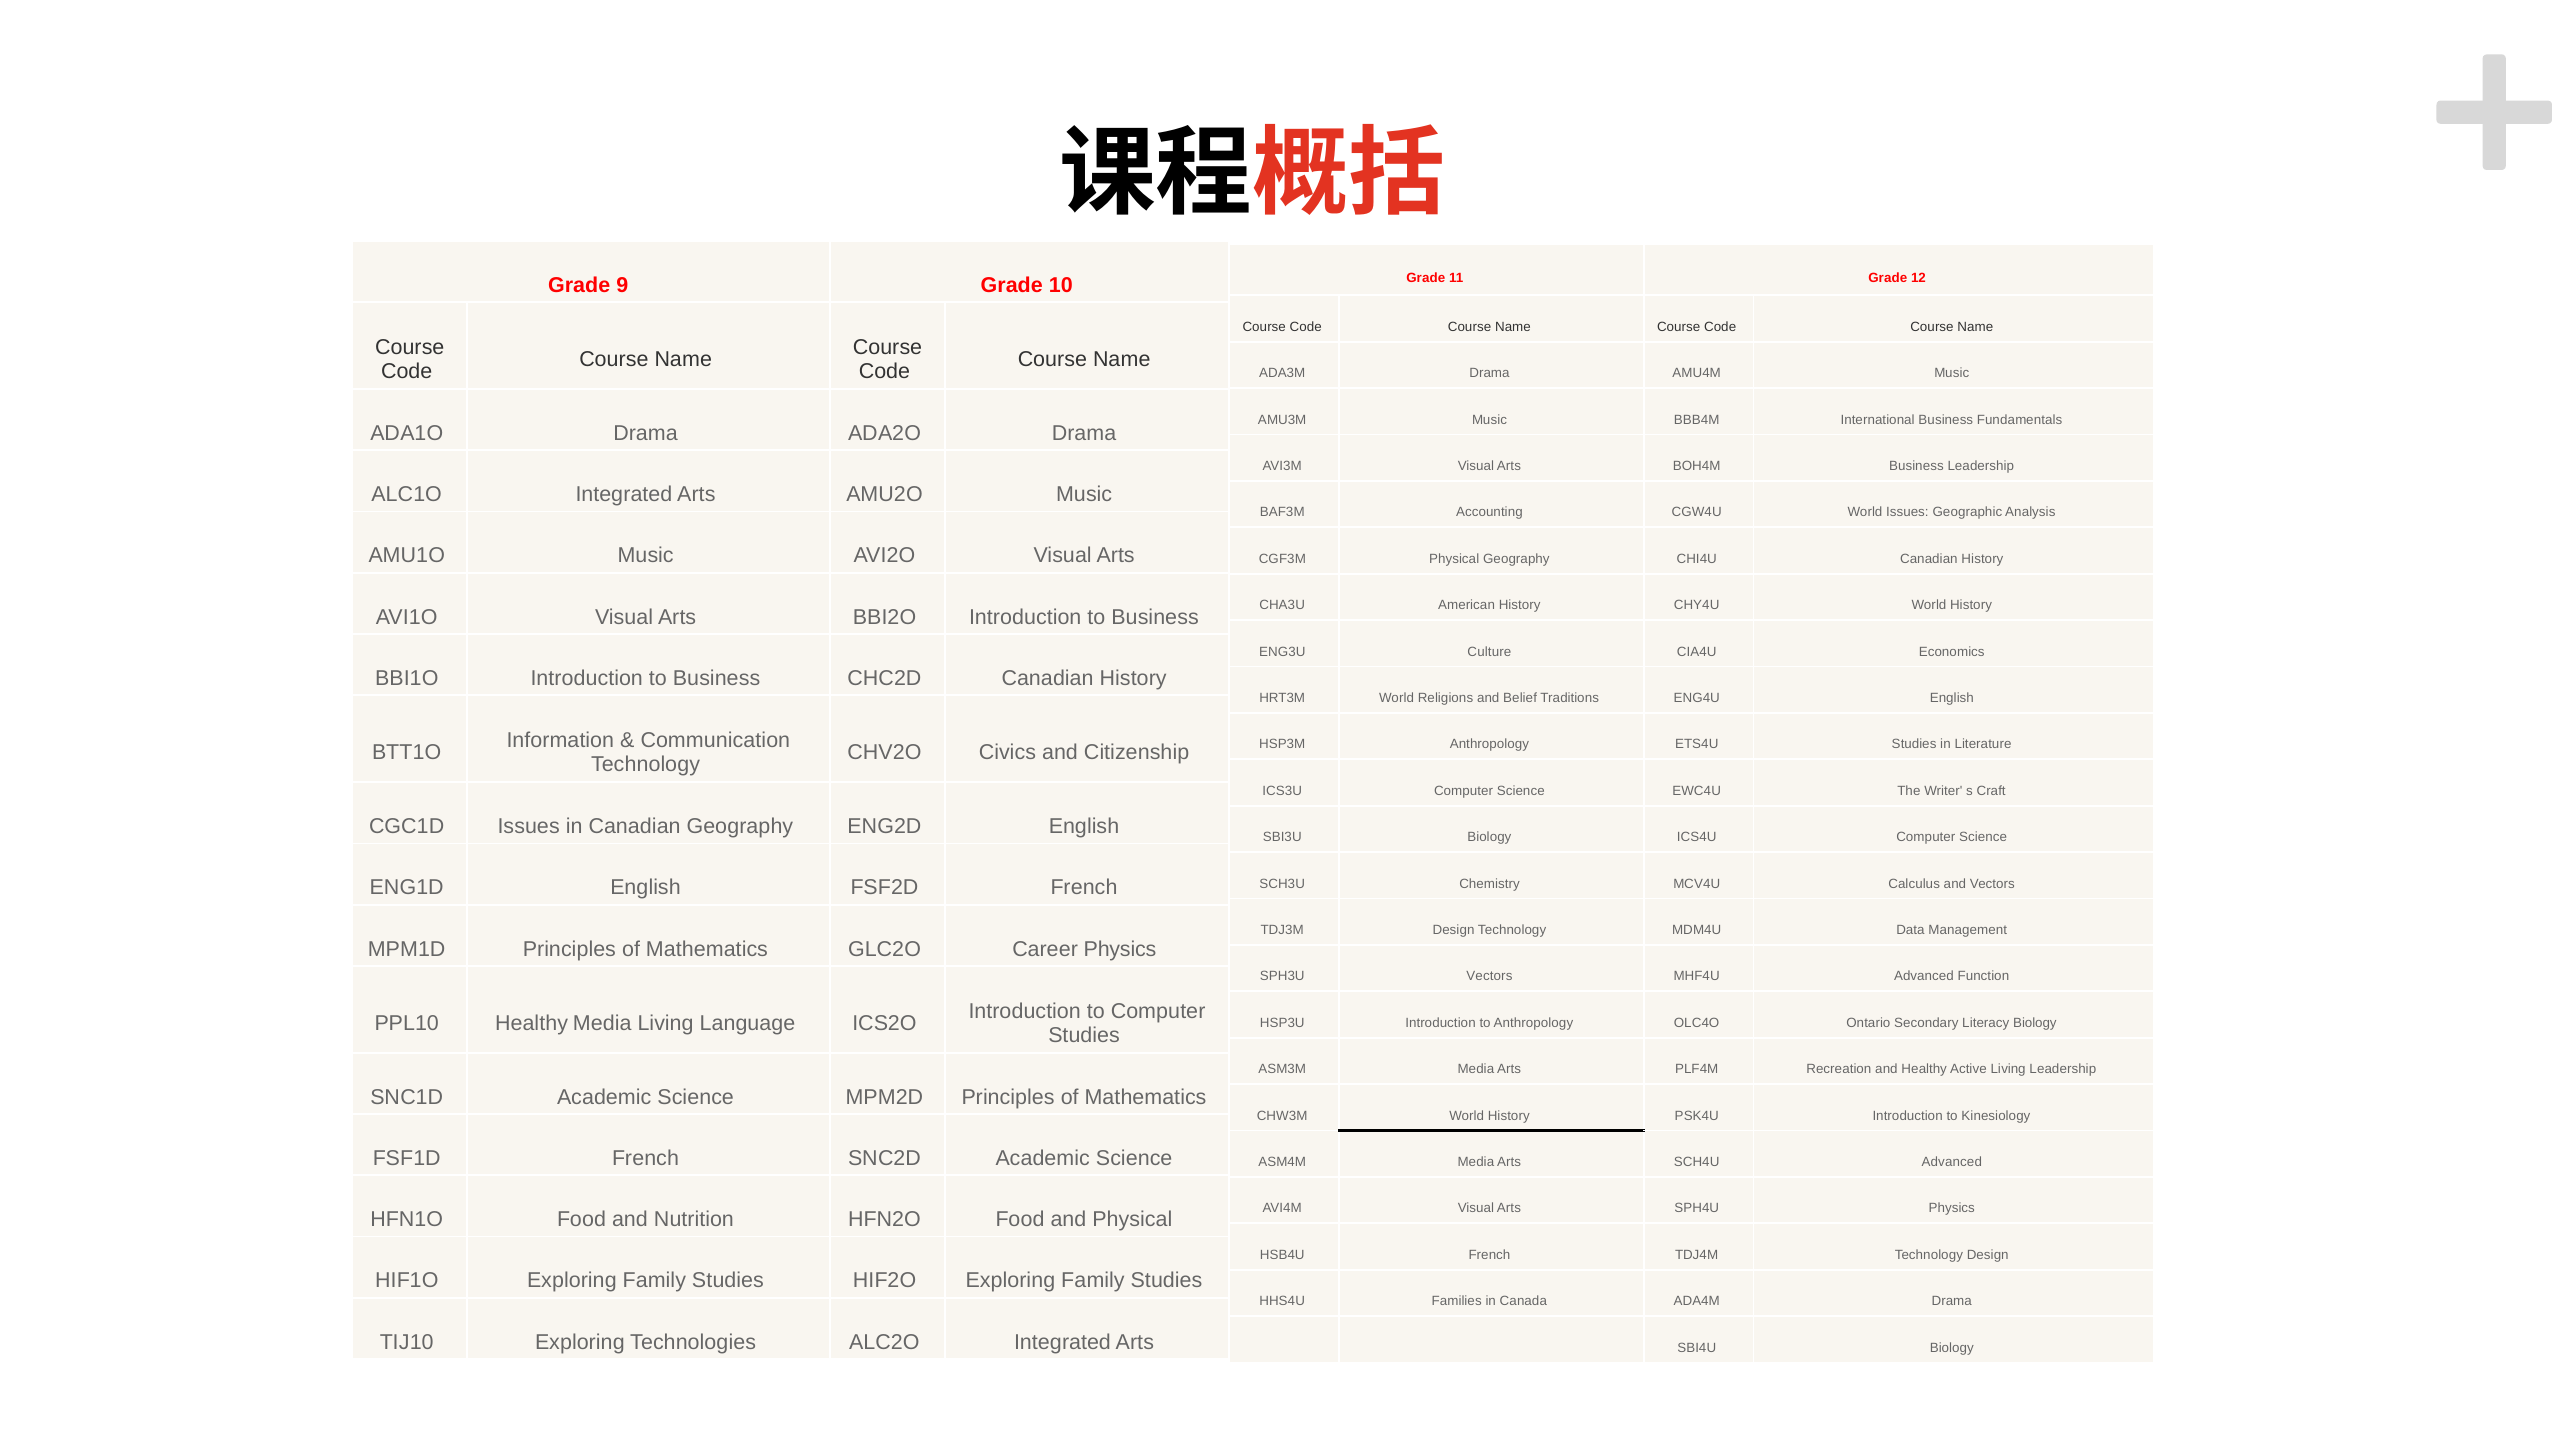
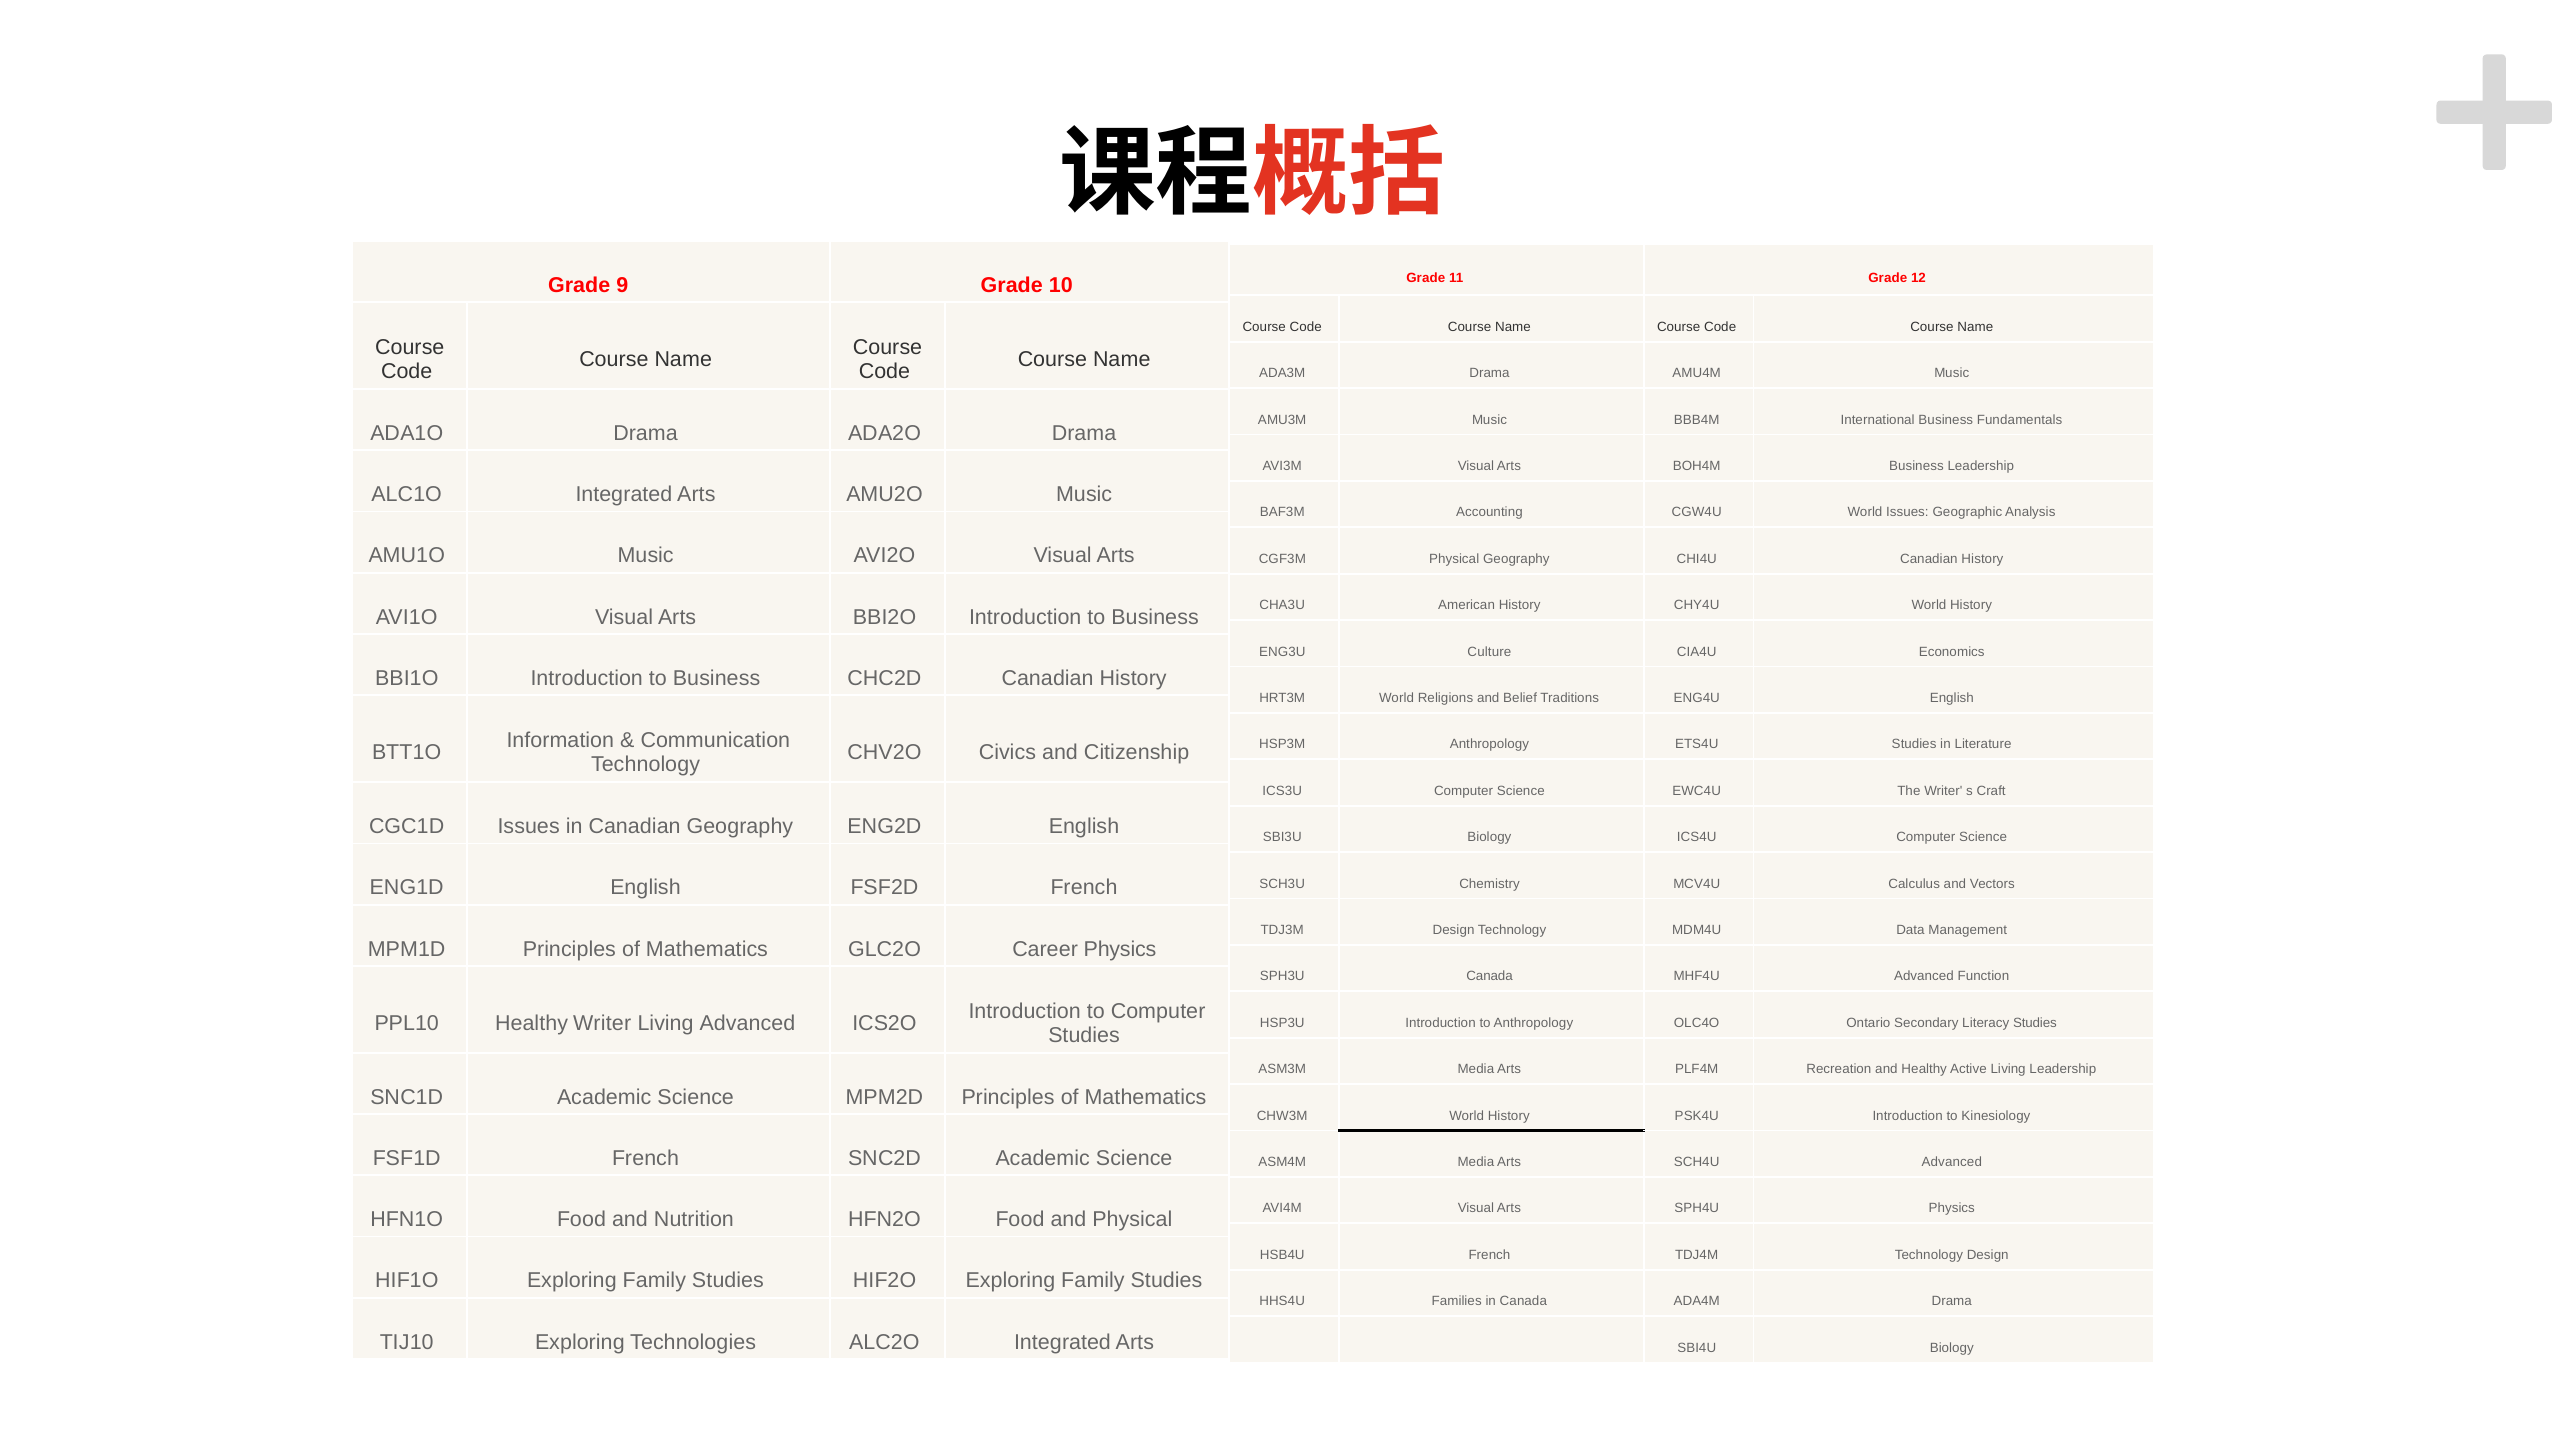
SPH3U Vectors: Vectors -> Canada
Healthy Media: Media -> Writer
Living Language: Language -> Advanced
Literacy Biology: Biology -> Studies
